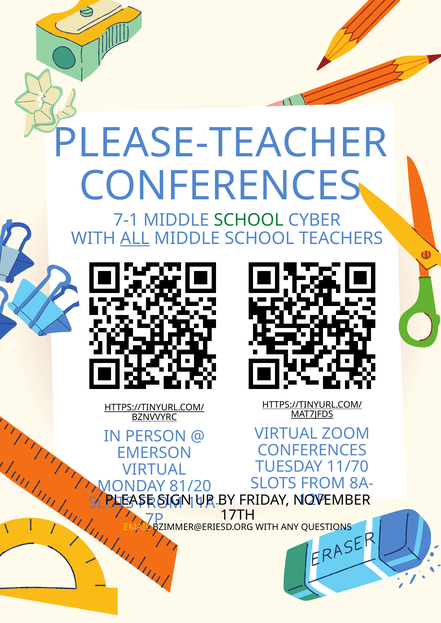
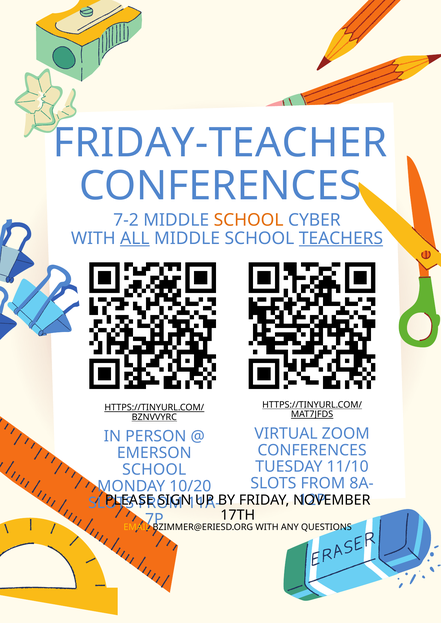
PLEASE-TEACHER: PLEASE-TEACHER -> FRIDAY-TEACHER
7-1: 7-1 -> 7-2
SCHOOL at (249, 220) colour: green -> orange
TEACHERS underline: none -> present
11/70: 11/70 -> 11/10
VIRTUAL at (154, 470): VIRTUAL -> SCHOOL
81/20: 81/20 -> 10/20
